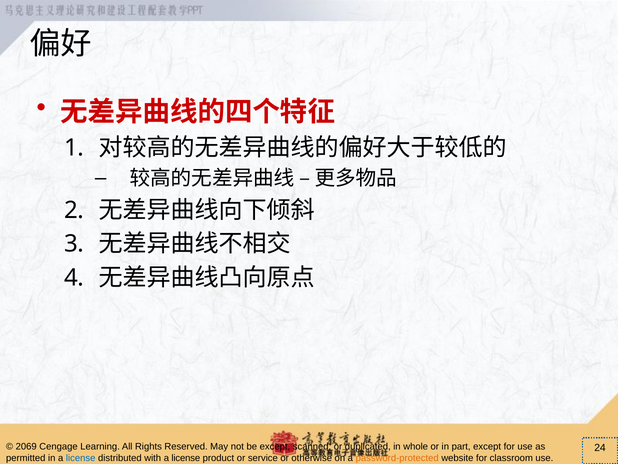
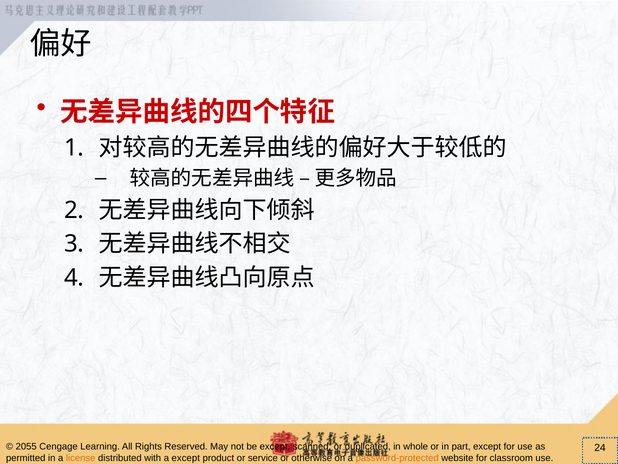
2069: 2069 -> 2055
license at (81, 457) colour: blue -> orange
with a license: license -> except
